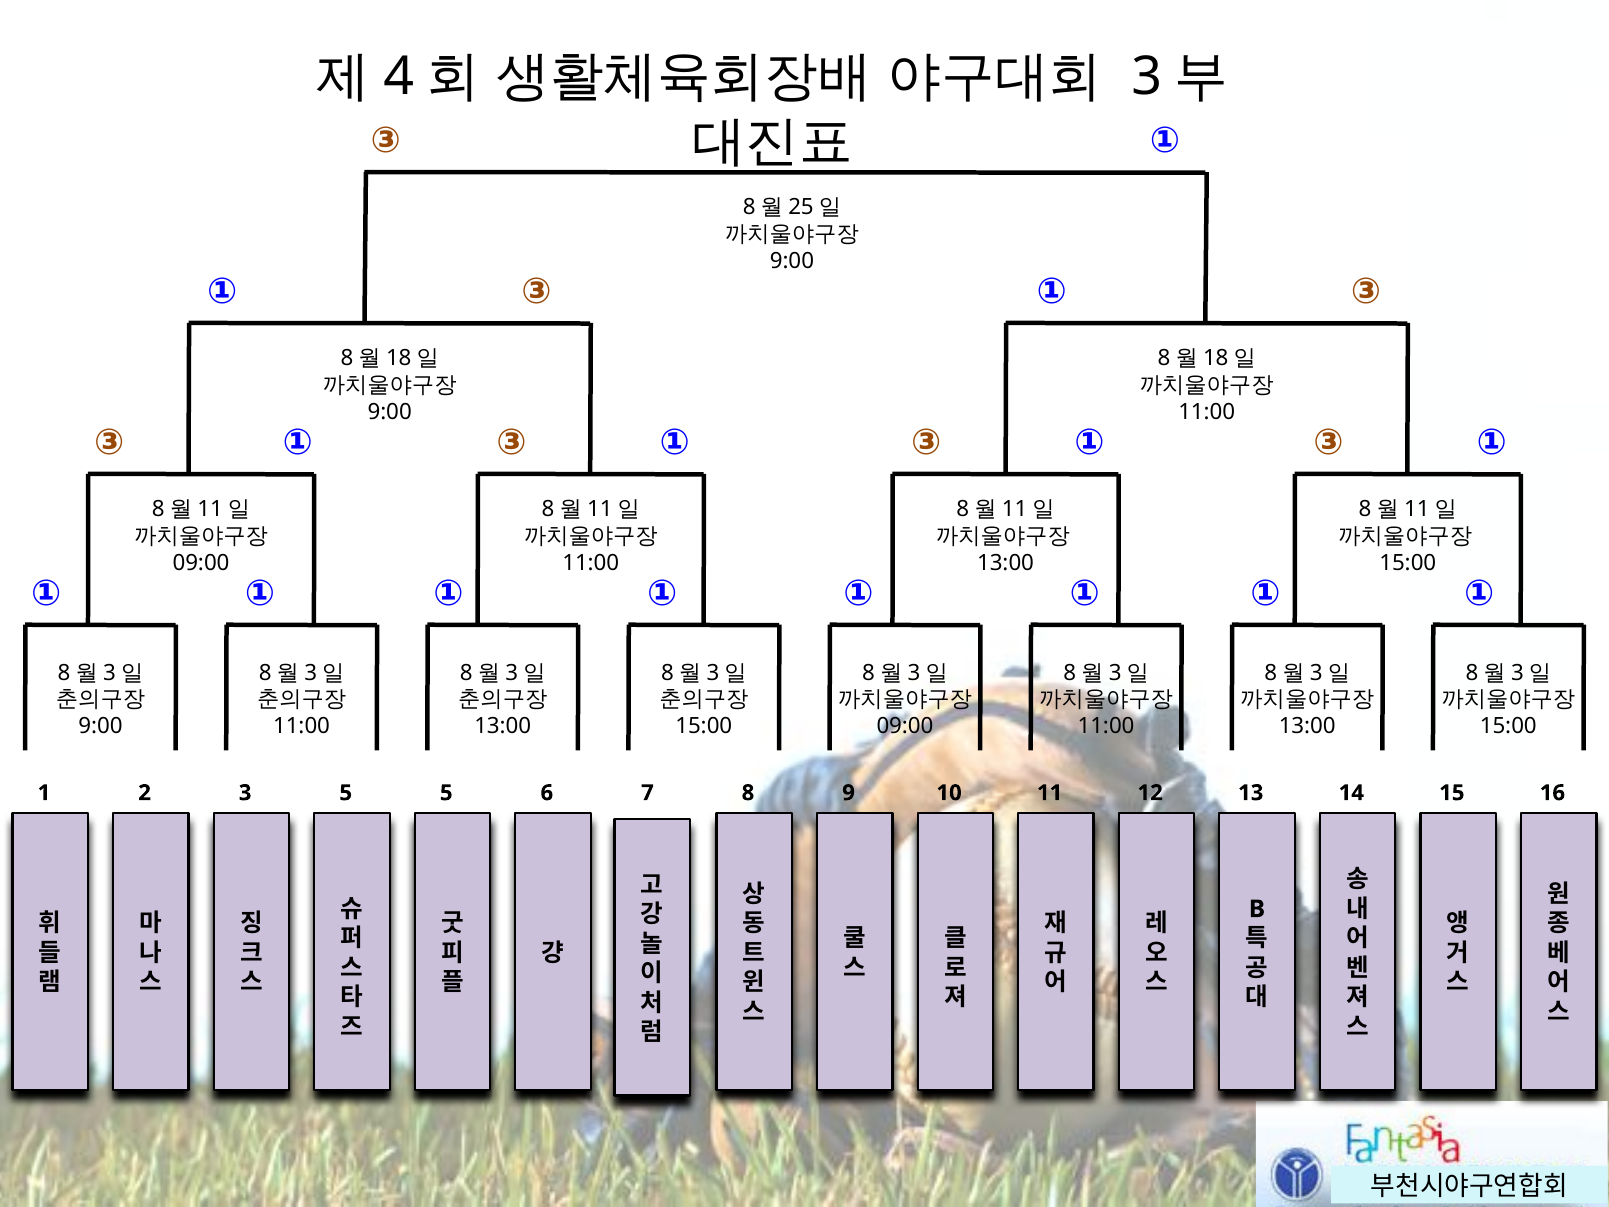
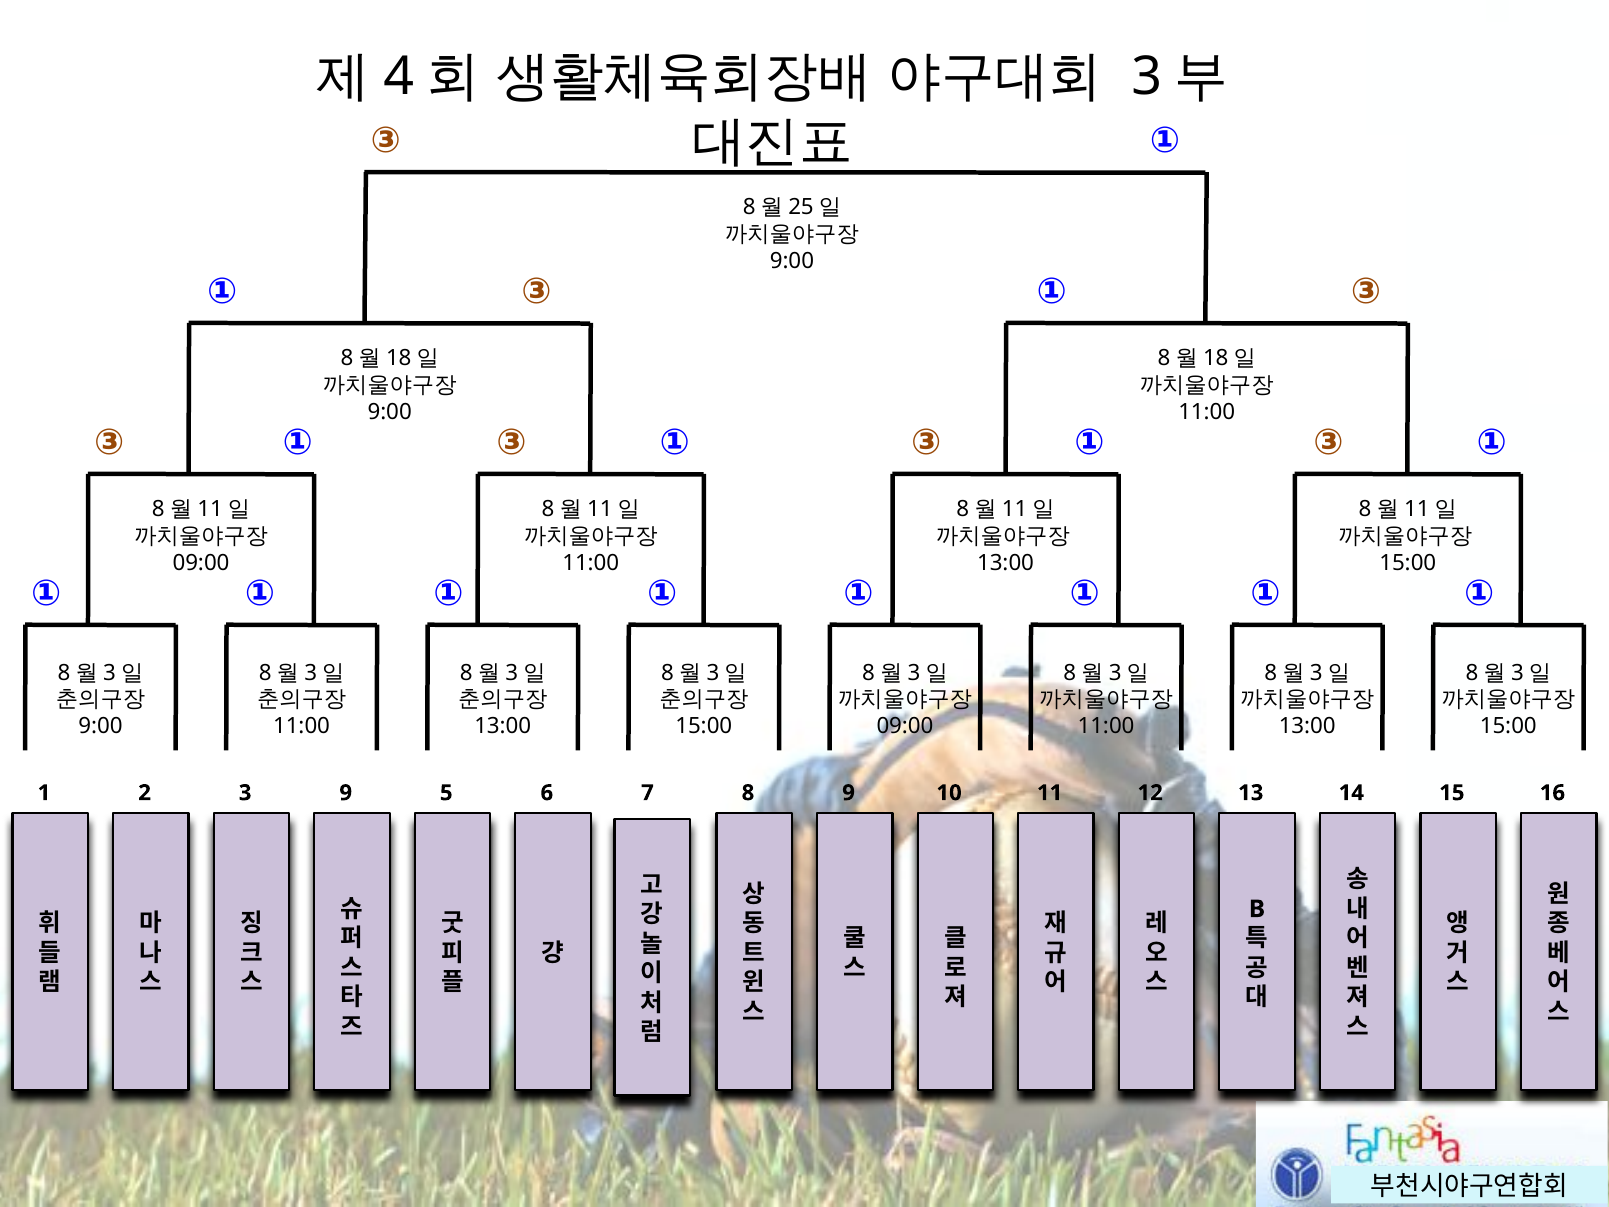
3 5: 5 -> 9
